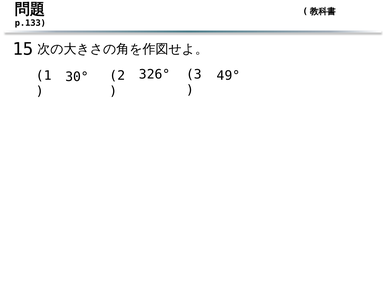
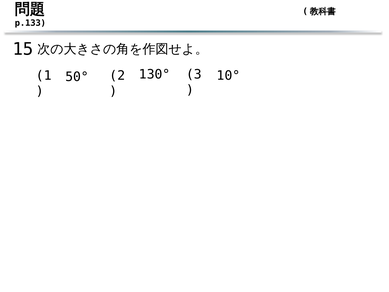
326°: 326° -> 130°
49°: 49° -> 10°
30°: 30° -> 50°
